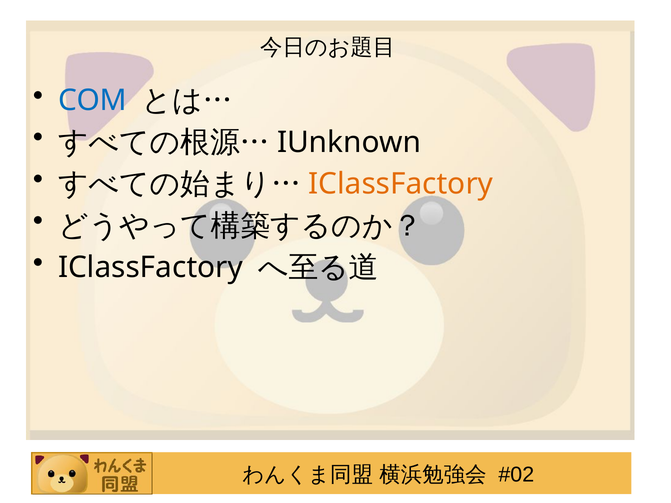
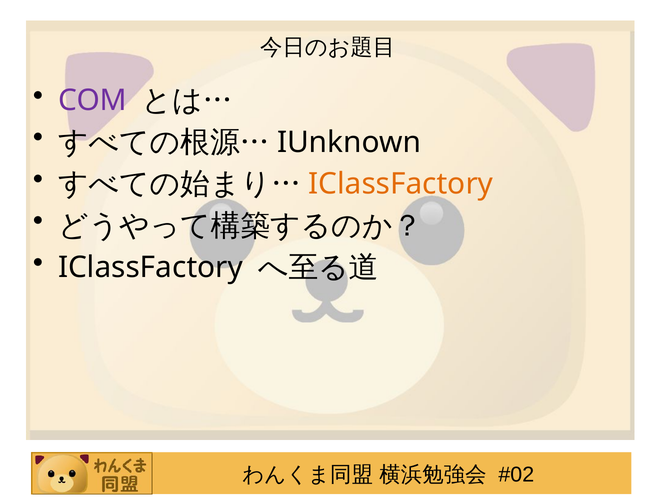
COM colour: blue -> purple
